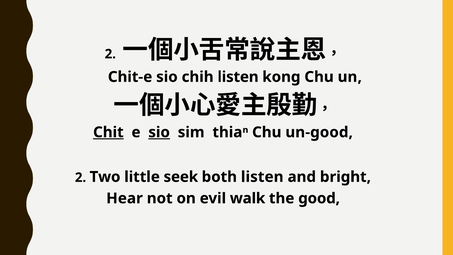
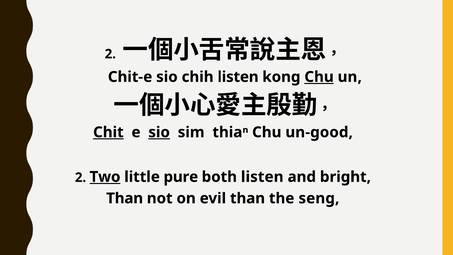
Chu at (319, 77) underline: none -> present
Two underline: none -> present
seek: seek -> pure
Hear at (125, 198): Hear -> Than
evil walk: walk -> than
good: good -> seng
